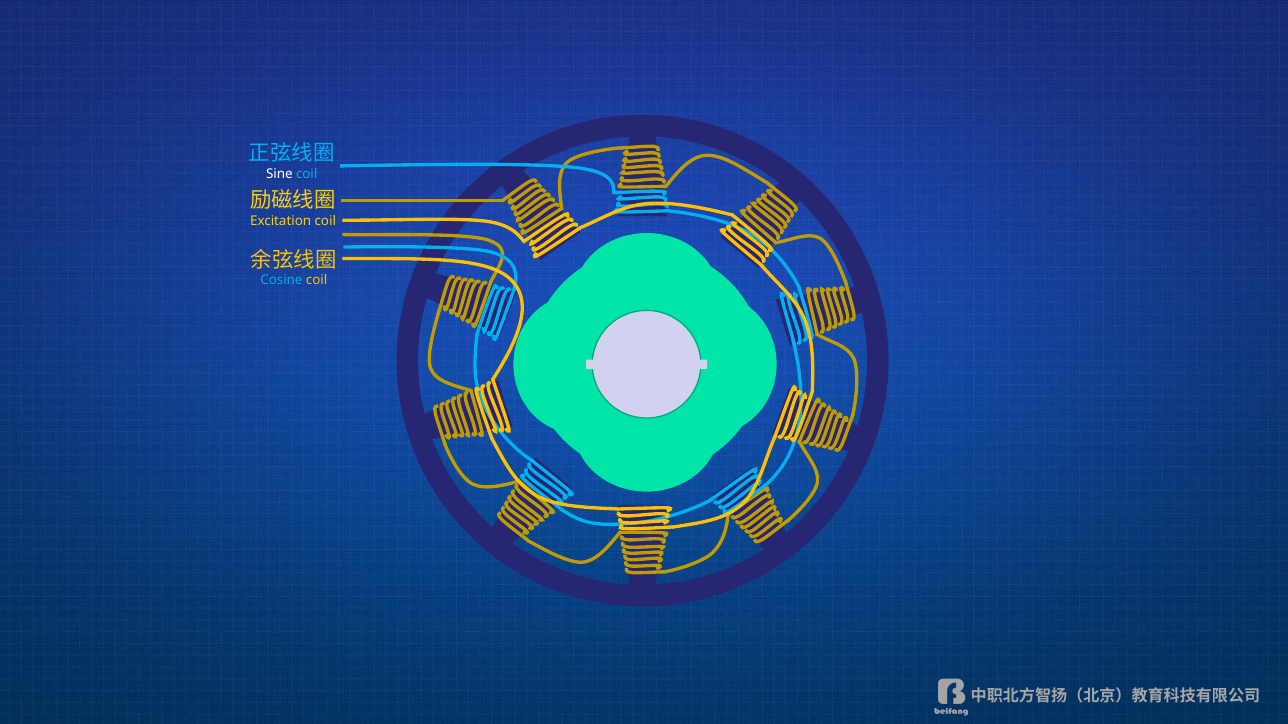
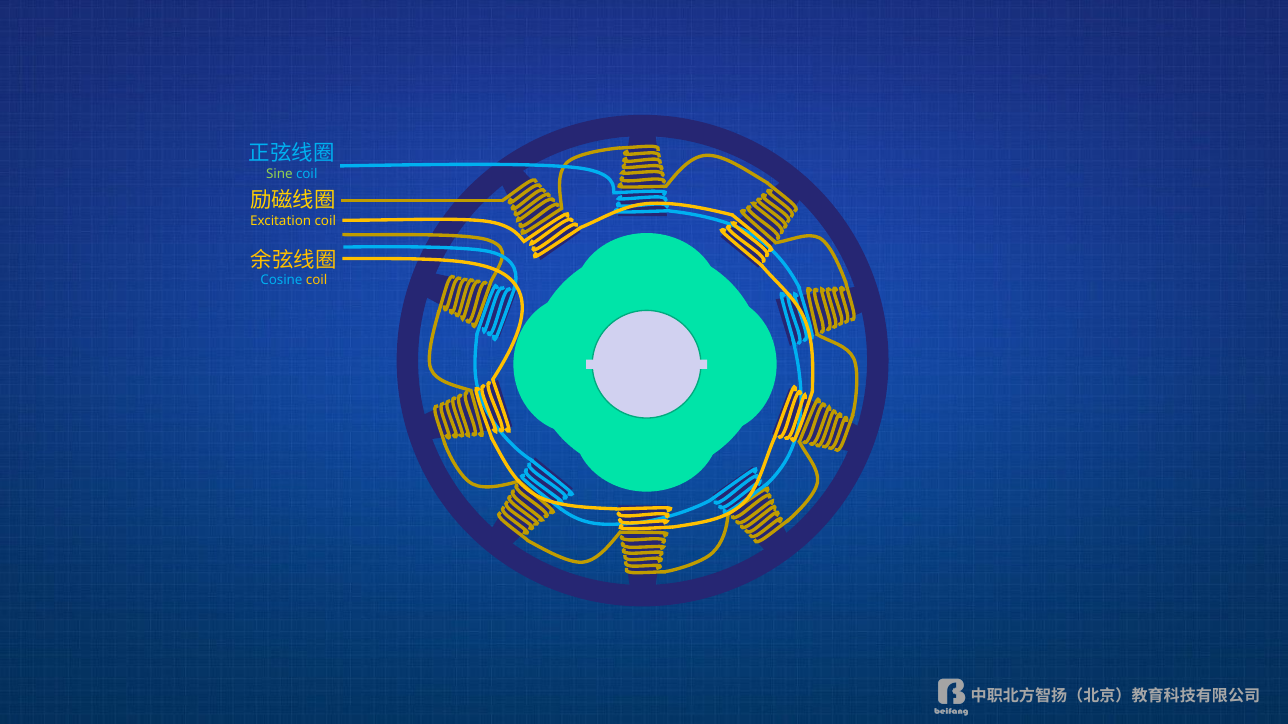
Sine colour: white -> light green
